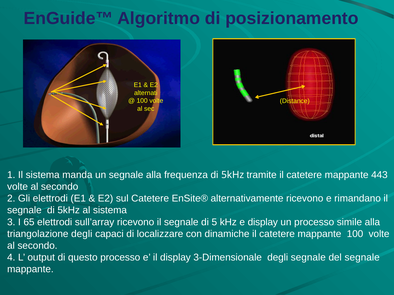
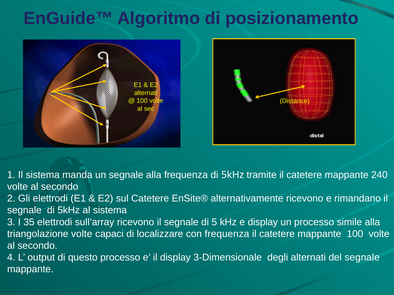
443: 443 -> 240
65: 65 -> 35
triangolazione degli: degli -> volte
con dinamiche: dinamiche -> frequenza
degli segnale: segnale -> alternati
